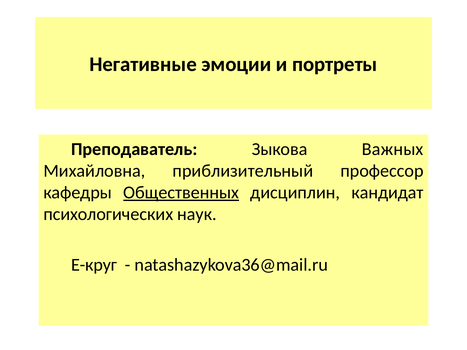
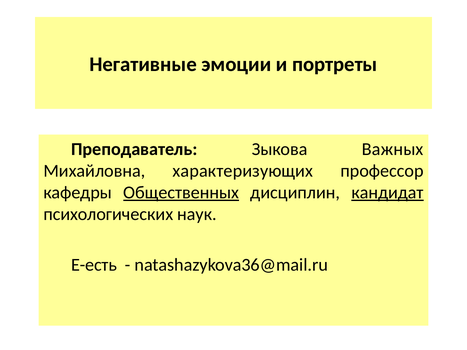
приблизительный: приблизительный -> характеризующих
кандидат underline: none -> present
E-круг: E-круг -> E-есть
